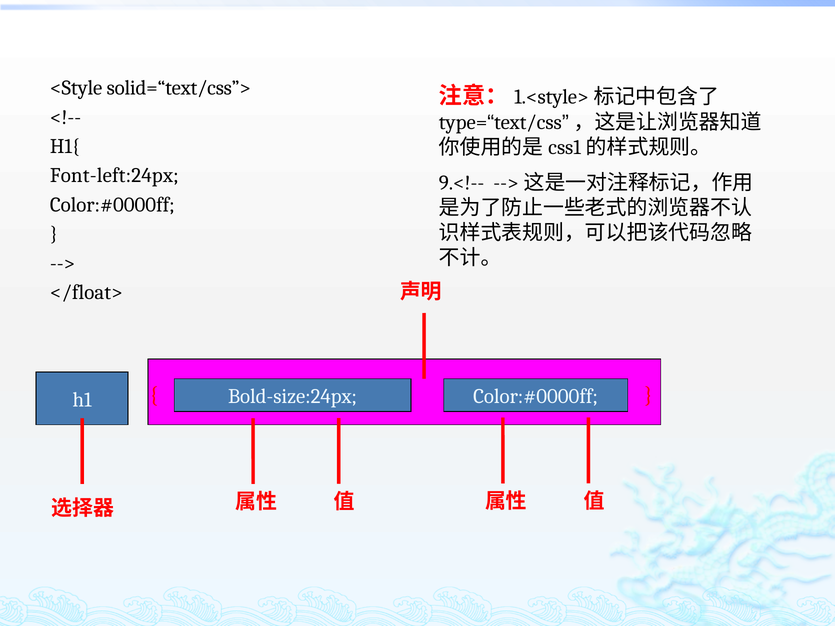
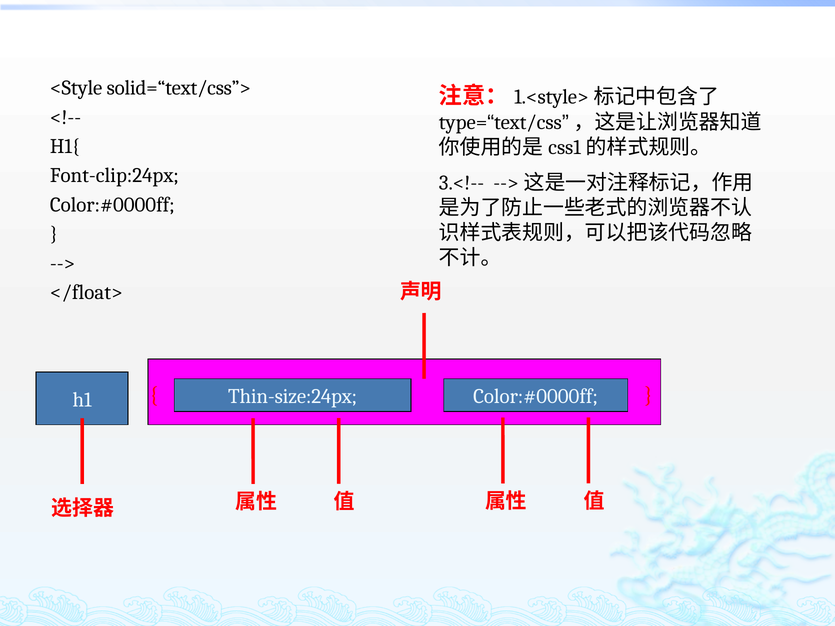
Font-left:24px: Font-left:24px -> Font-clip:24px
9.<!--: 9.<!-- -> 3.<!--
Bold-size:24px: Bold-size:24px -> Thin-size:24px
